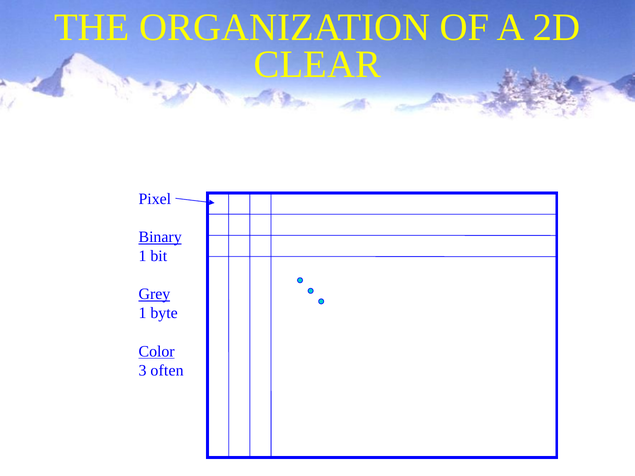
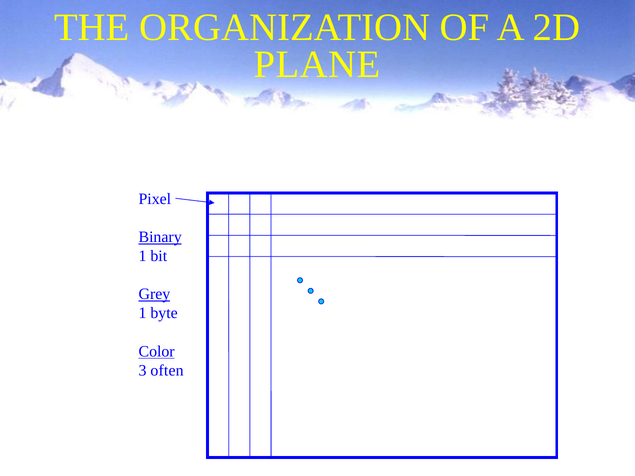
CLEAR: CLEAR -> PLANE
